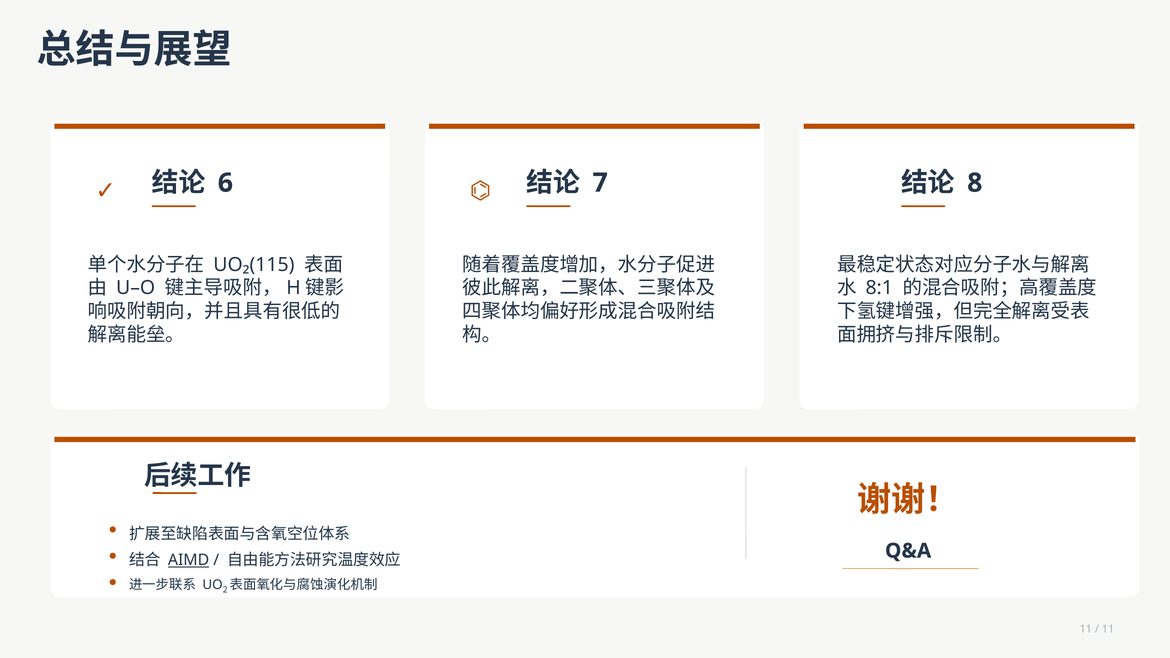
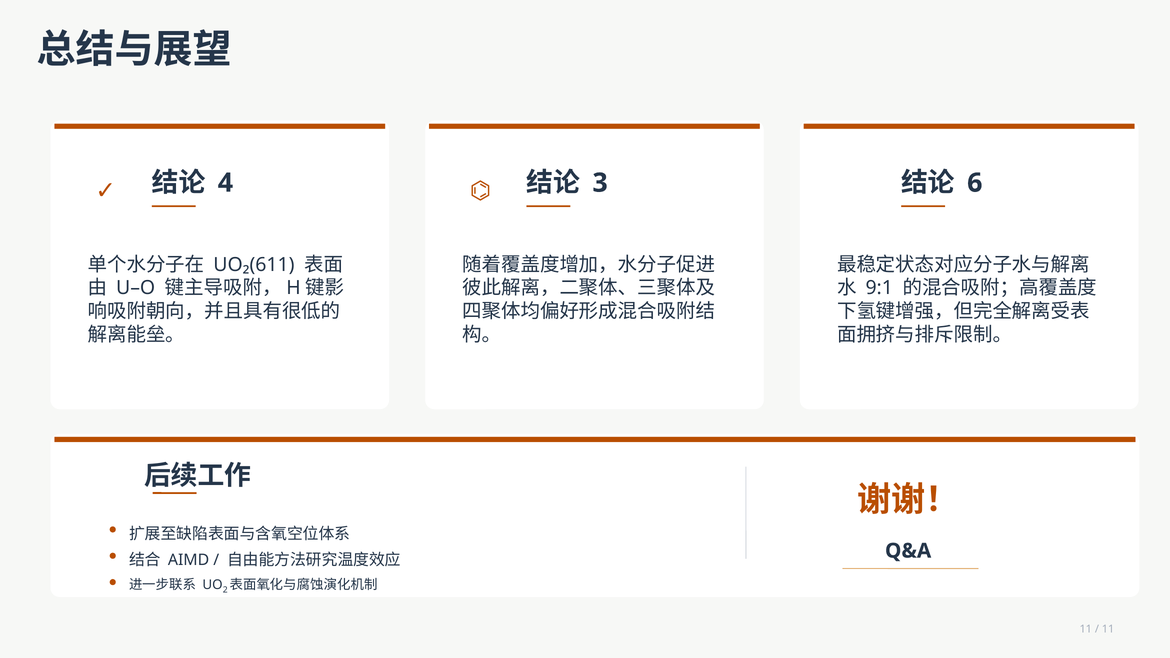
6: 6 -> 4
7: 7 -> 3
8: 8 -> 6
UO₂(115: UO₂(115 -> UO₂(611
8:1: 8:1 -> 9:1
AIMD underline: present -> none
